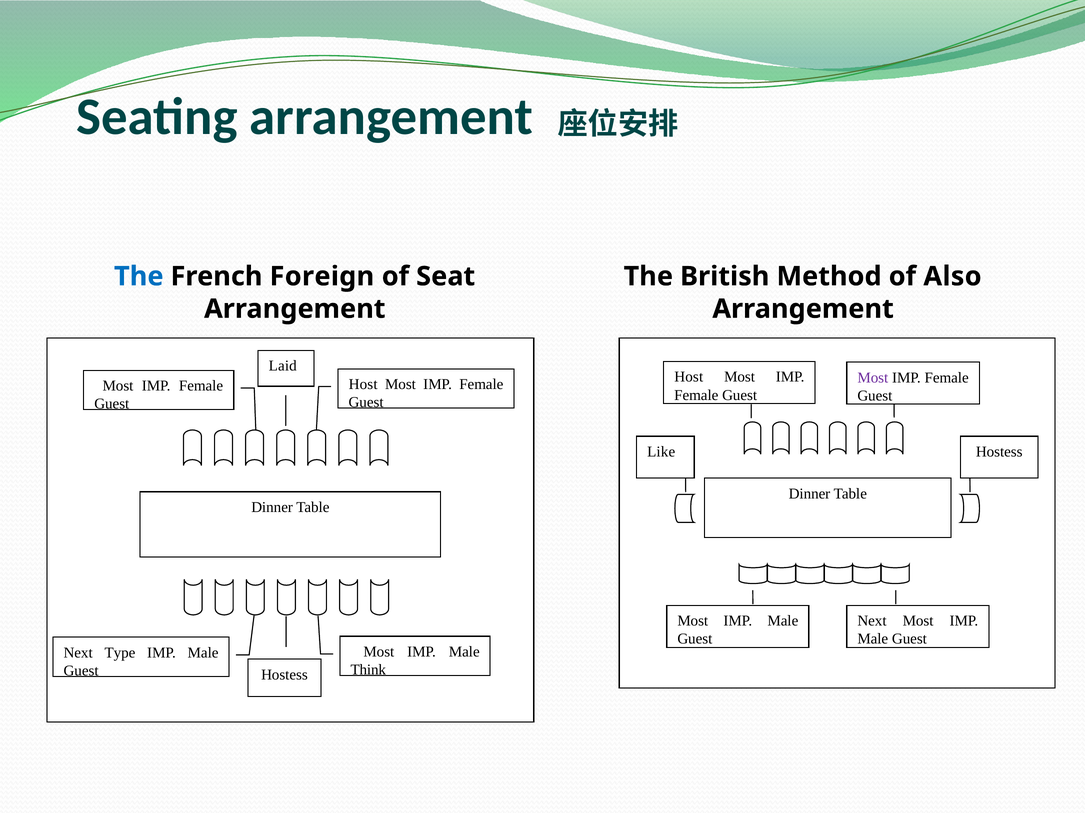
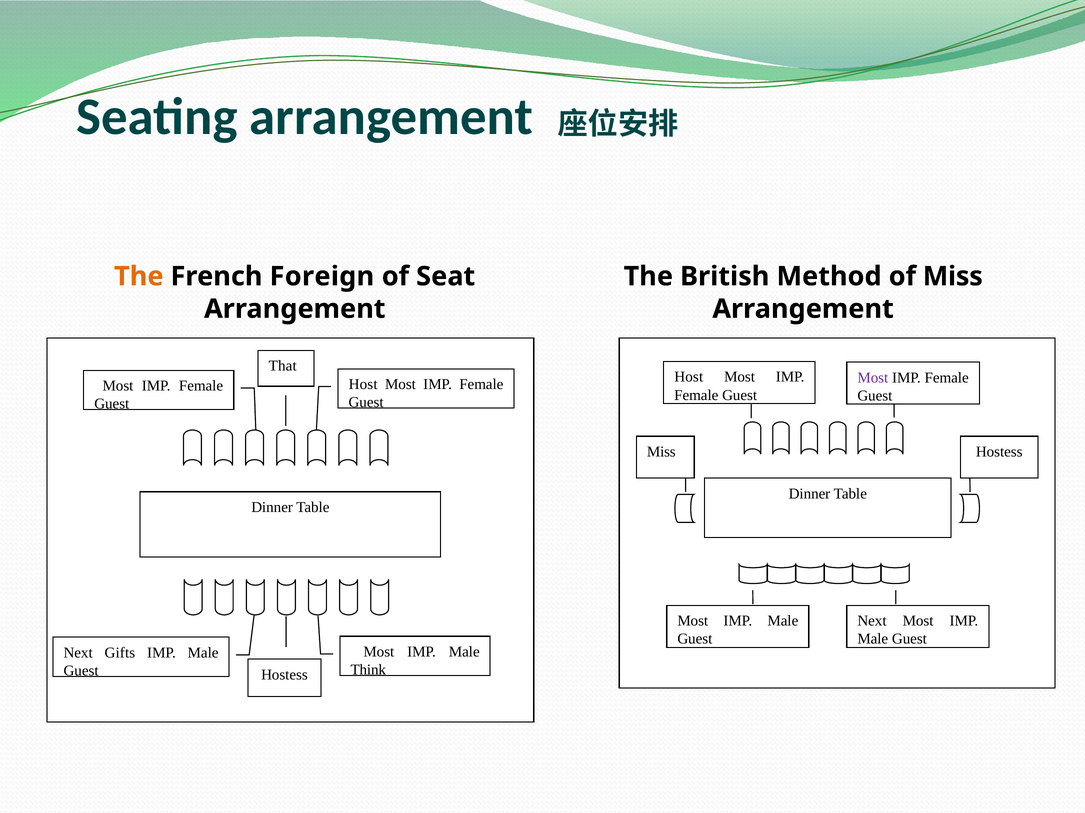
The at (139, 277) colour: blue -> orange
of Also: Also -> Miss
Laid: Laid -> That
Like at (661, 452): Like -> Miss
Type: Type -> Gifts
